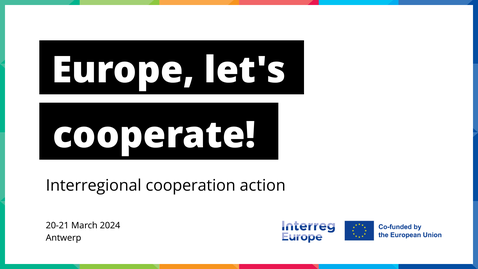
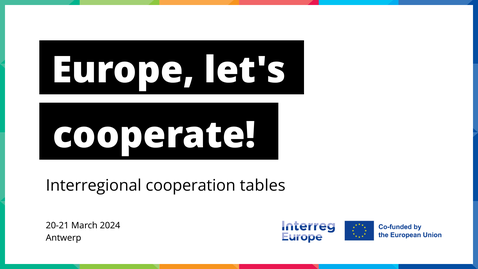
action: action -> tables
